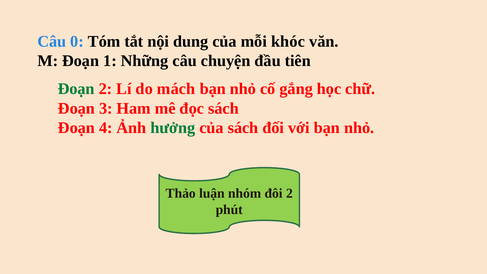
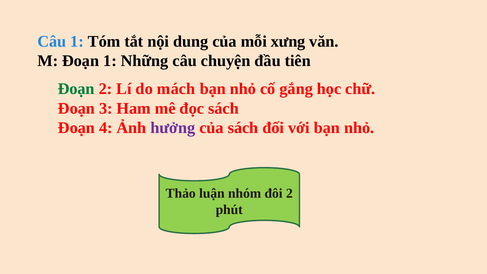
Câu 0: 0 -> 1
khóc: khóc -> xưng
hưởng colour: green -> purple
